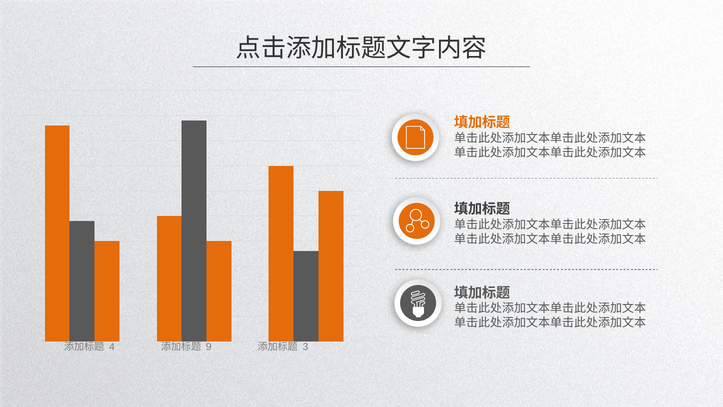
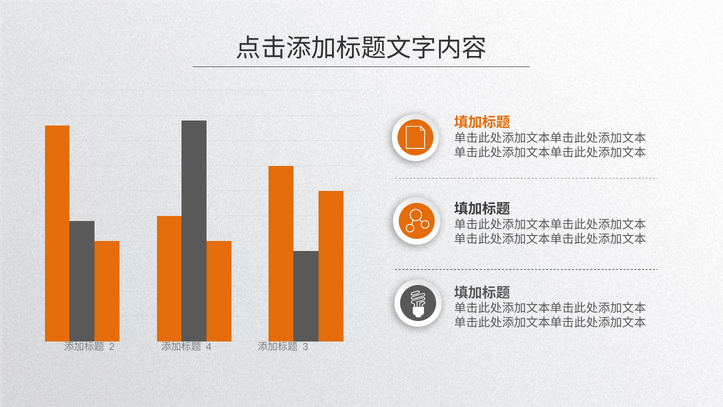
4: 4 -> 2
9: 9 -> 4
